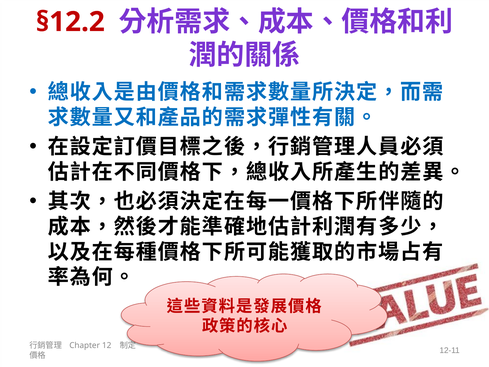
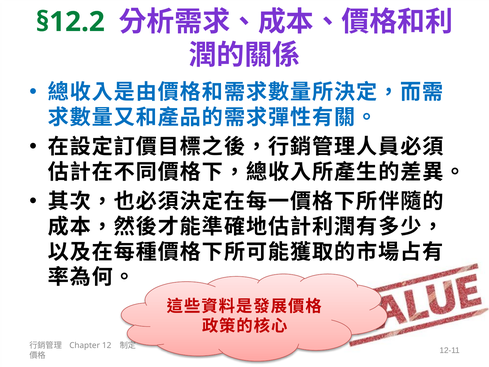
§12.2 colour: red -> green
